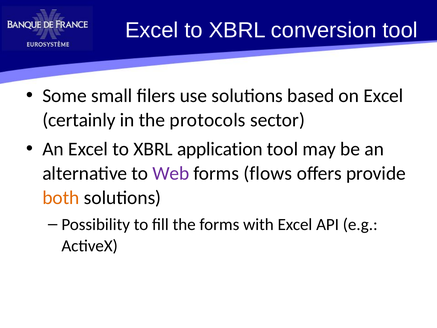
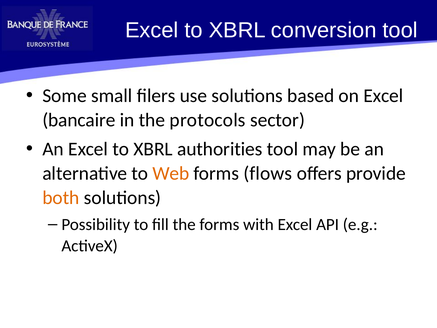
certainly: certainly -> bancaire
application: application -> authorities
Web colour: purple -> orange
